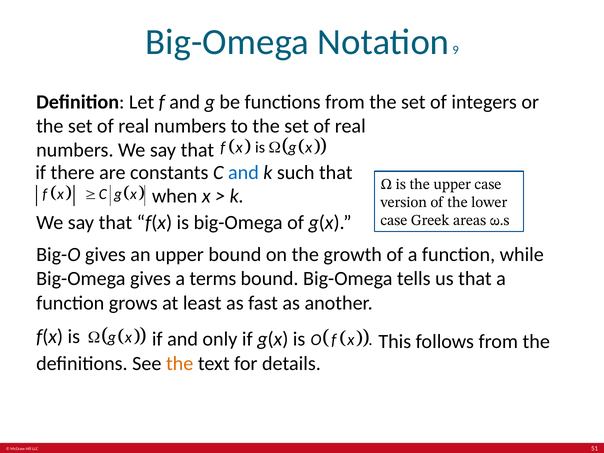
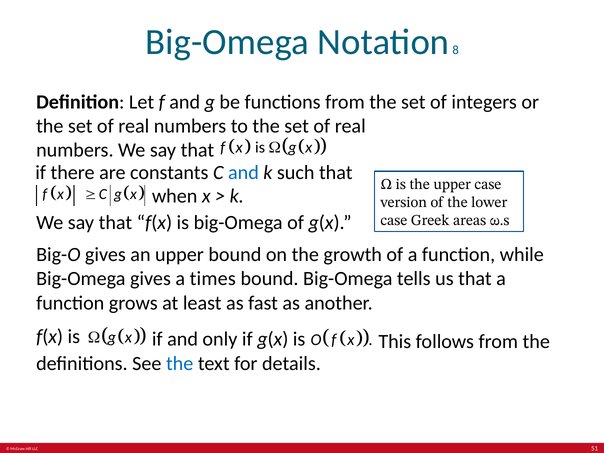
9: 9 -> 8
terms: terms -> times
the at (180, 364) colour: orange -> blue
